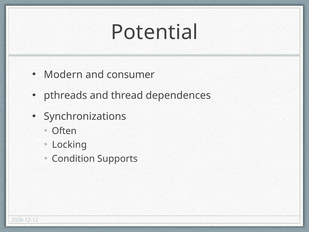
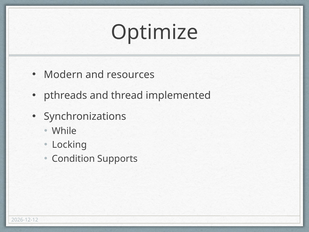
Potential: Potential -> Optimize
consumer: consumer -> resources
dependences: dependences -> implemented
Often: Often -> While
